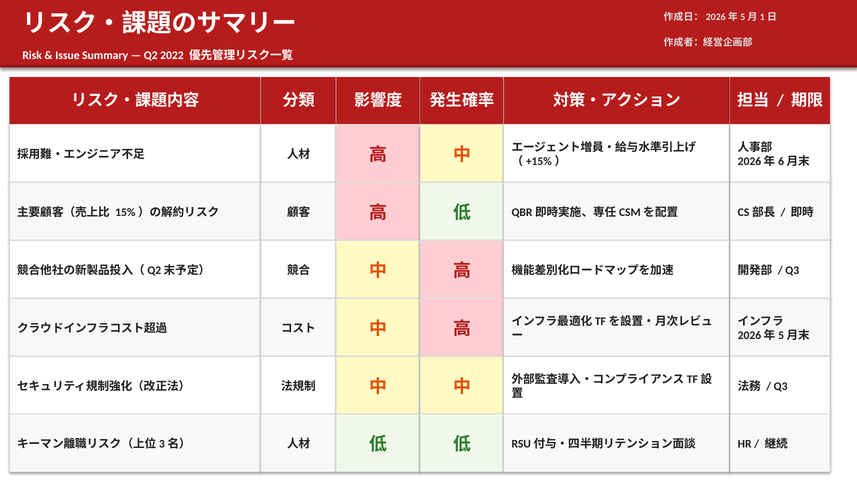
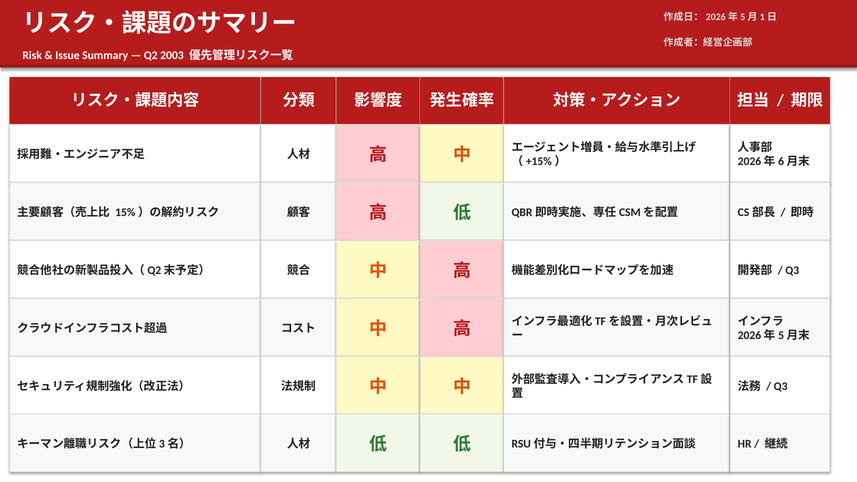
2022: 2022 -> 2003
